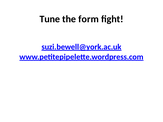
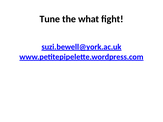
form: form -> what
